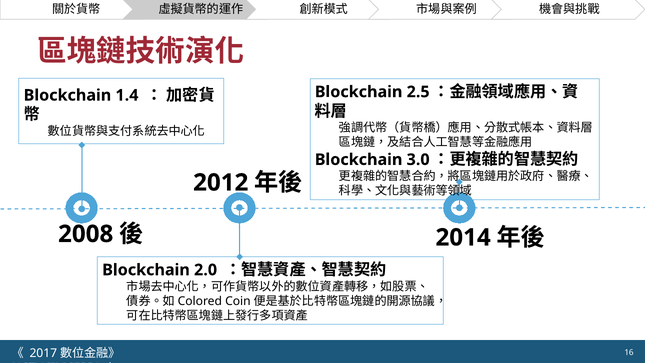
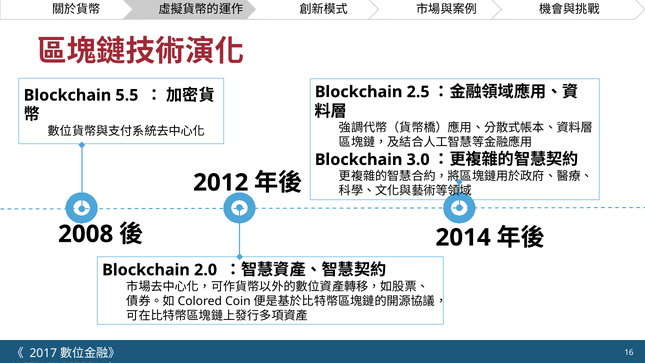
1.4: 1.4 -> 5.5
